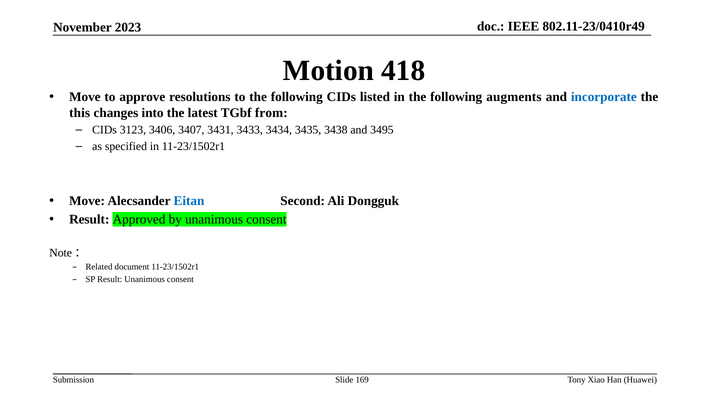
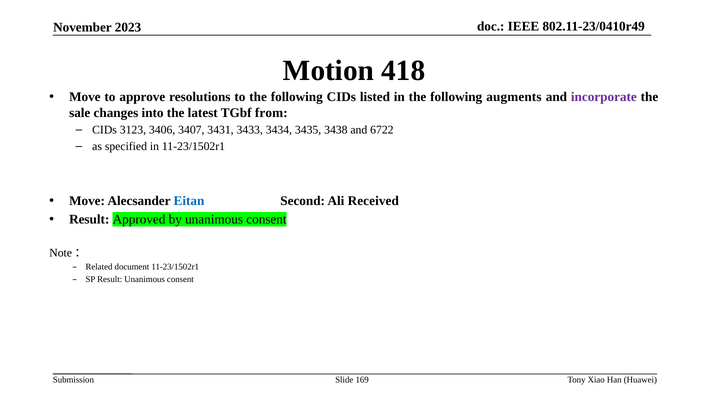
incorporate colour: blue -> purple
this: this -> sale
3495: 3495 -> 6722
Dongguk: Dongguk -> Received
